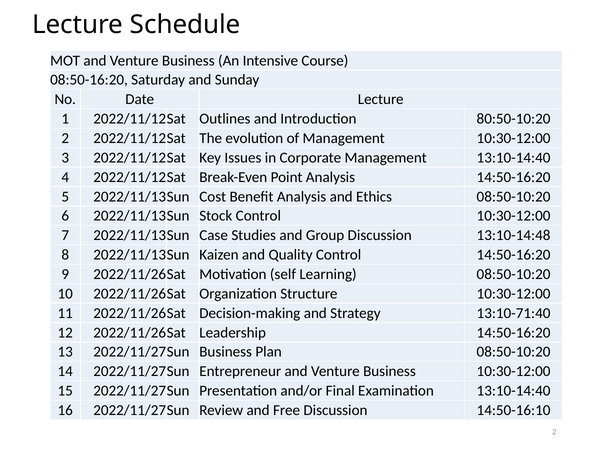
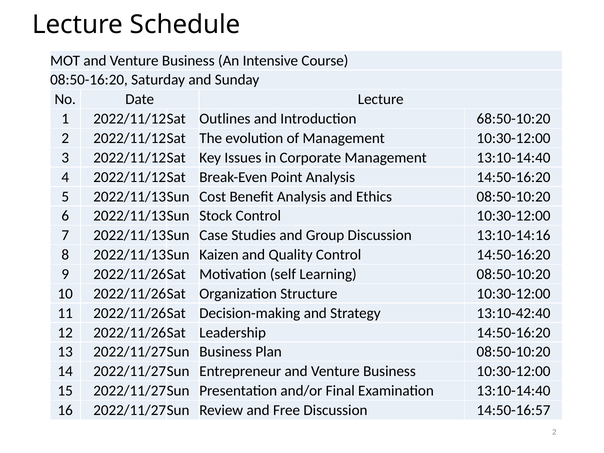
80:50-10:20: 80:50-10:20 -> 68:50-10:20
13:10-14:48: 13:10-14:48 -> 13:10-14:16
13:10-71:40: 13:10-71:40 -> 13:10-42:40
14:50-16:10: 14:50-16:10 -> 14:50-16:57
